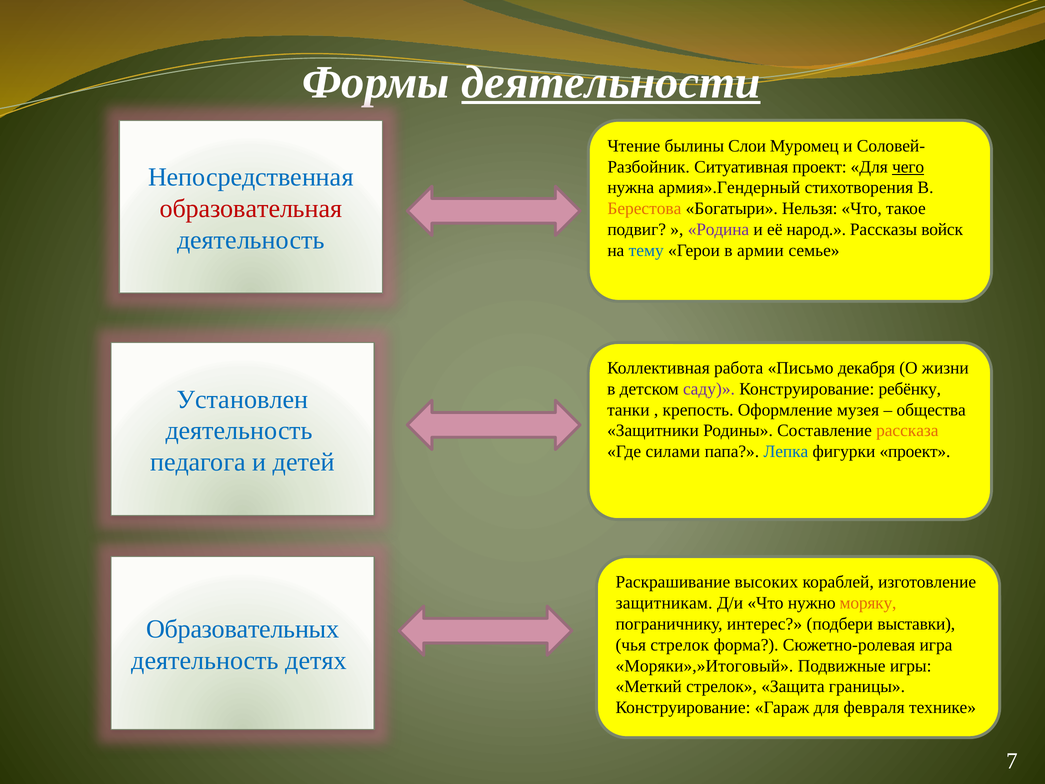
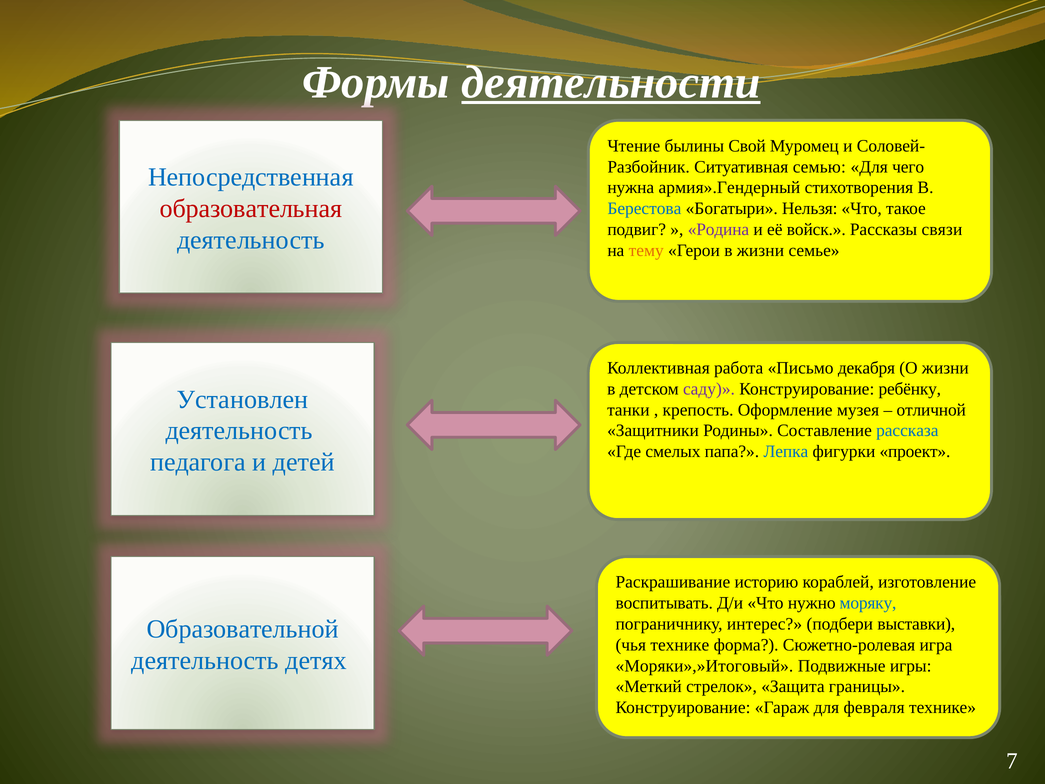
Слои: Слои -> Свой
Ситуативная проект: проект -> семью
чего underline: present -> none
Берестова colour: orange -> blue
народ: народ -> войск
войск: войск -> связи
тему colour: blue -> orange
в армии: армии -> жизни
общества: общества -> отличной
рассказа colour: orange -> blue
силами: силами -> смелых
высоких: высоких -> историю
защитникам: защитникам -> воспитывать
моряку colour: orange -> blue
Образовательных: Образовательных -> Образовательной
чья стрелок: стрелок -> технике
